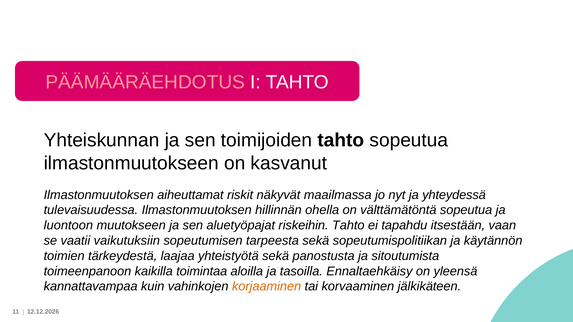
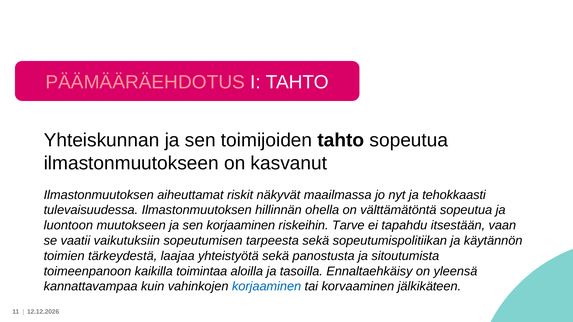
yhteydessä: yhteydessä -> tehokkaasti
sen aluetyöpajat: aluetyöpajat -> korjaaminen
riskeihin Tahto: Tahto -> Tarve
korjaaminen at (267, 287) colour: orange -> blue
